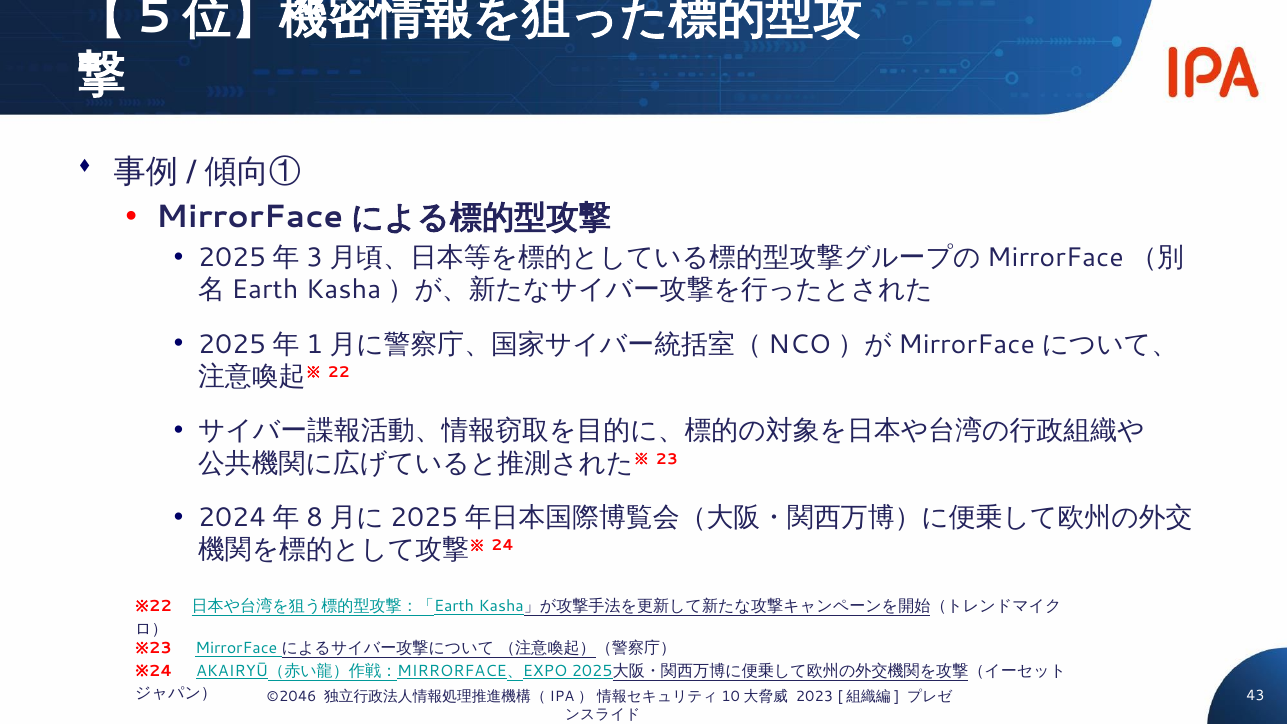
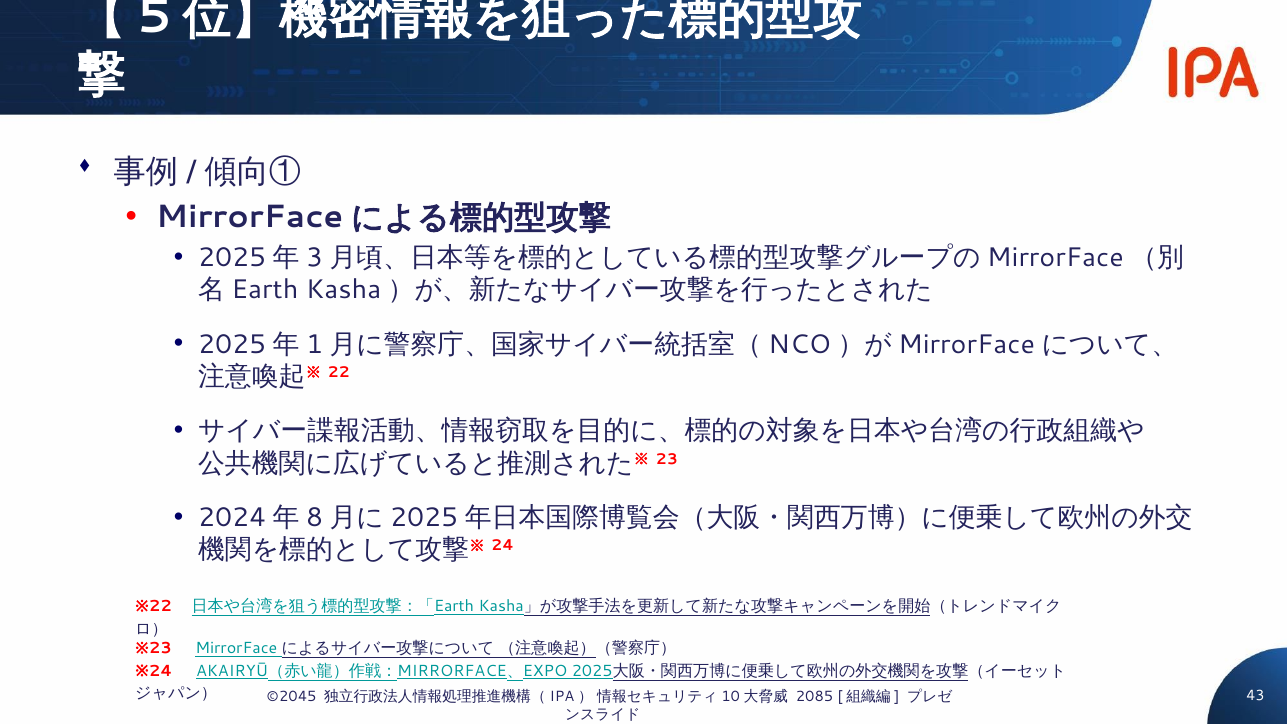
©2046: ©2046 -> ©2045
2023: 2023 -> 2085
